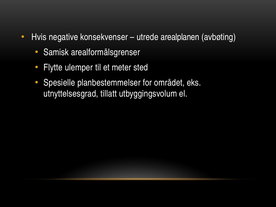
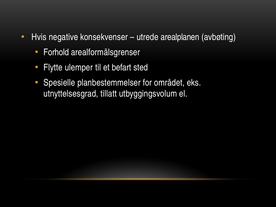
Samisk: Samisk -> Forhold
meter: meter -> befart
